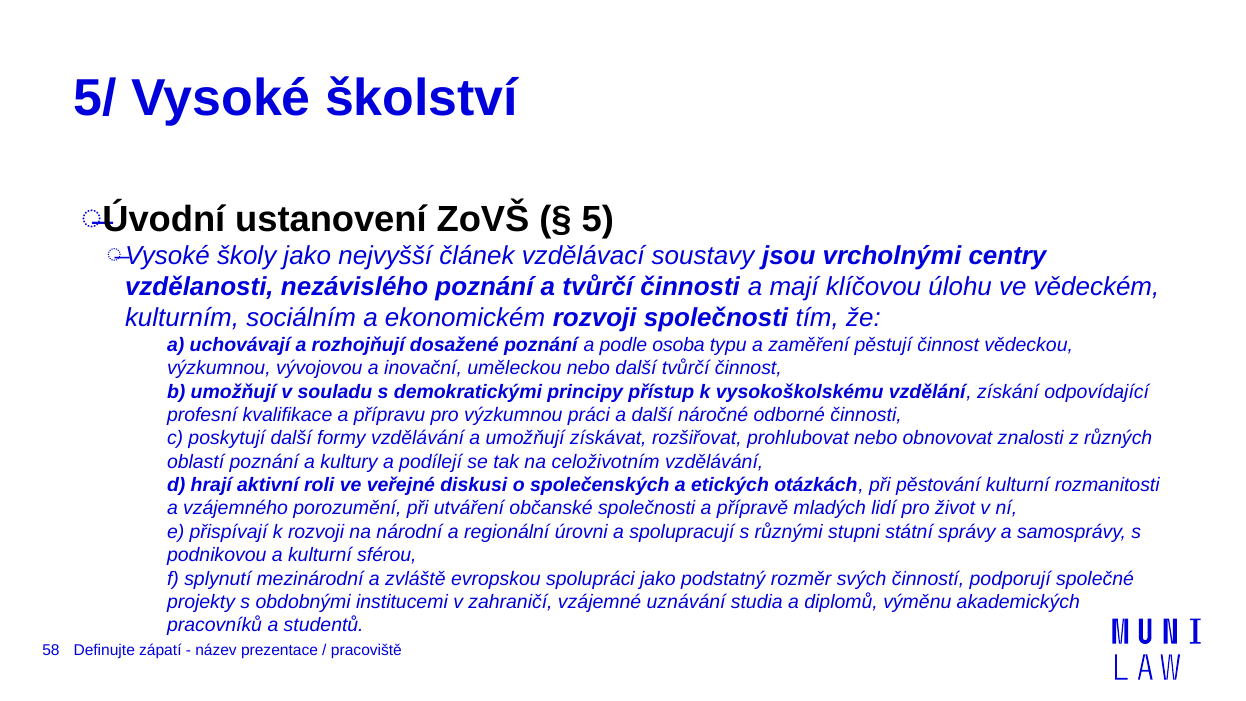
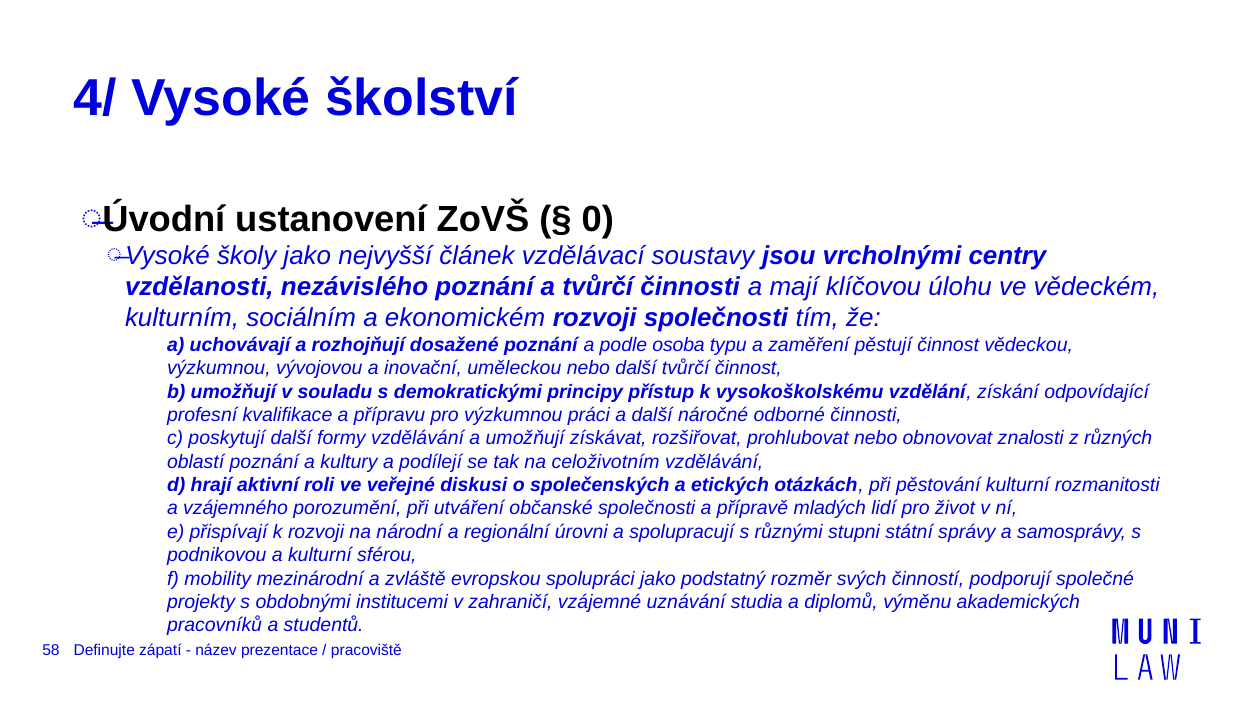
5/: 5/ -> 4/
5: 5 -> 0
splynutí: splynutí -> mobility
